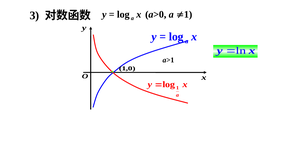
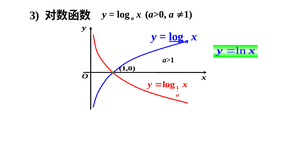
log at (176, 36) underline: none -> present
